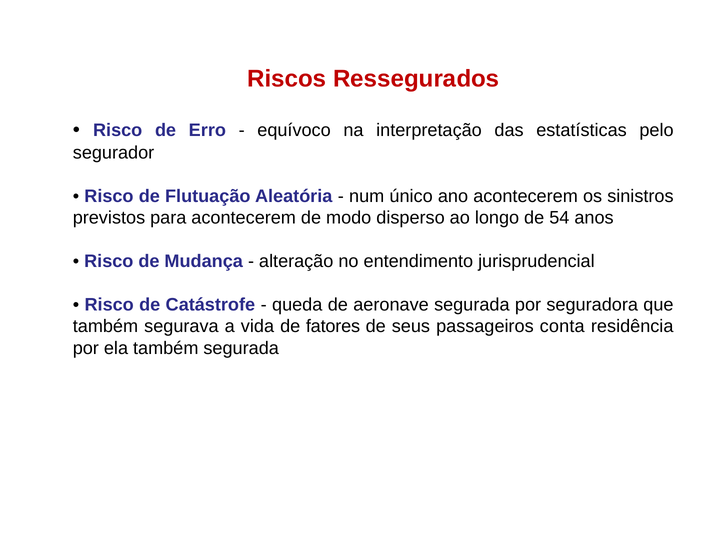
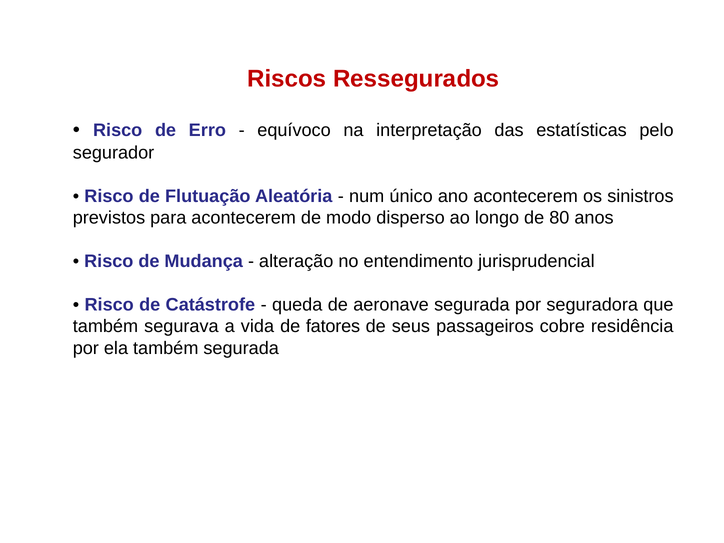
54: 54 -> 80
conta: conta -> cobre
